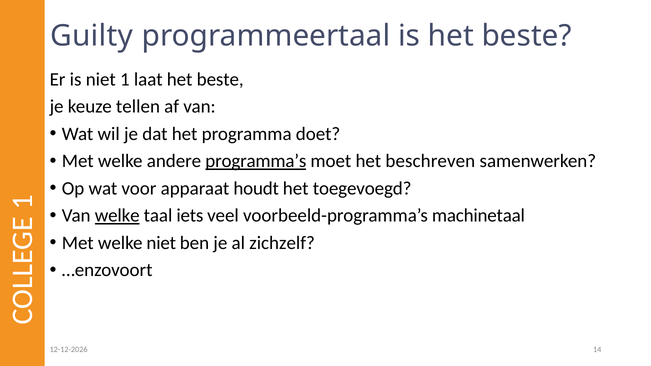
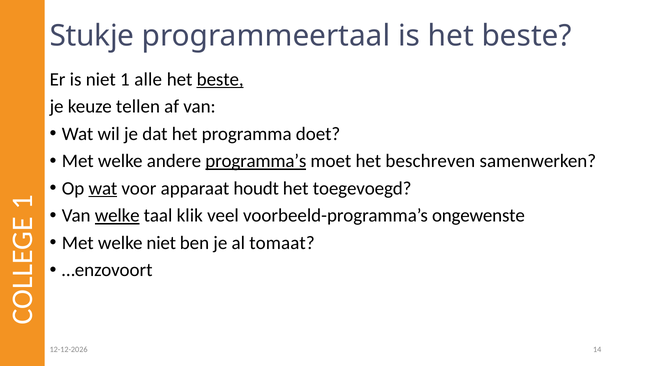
Guilty: Guilty -> Stukje
laat: laat -> alle
beste at (220, 79) underline: none -> present
wat at (103, 188) underline: none -> present
iets: iets -> klik
machinetaal: machinetaal -> ongewenste
zichzelf: zichzelf -> tomaat
